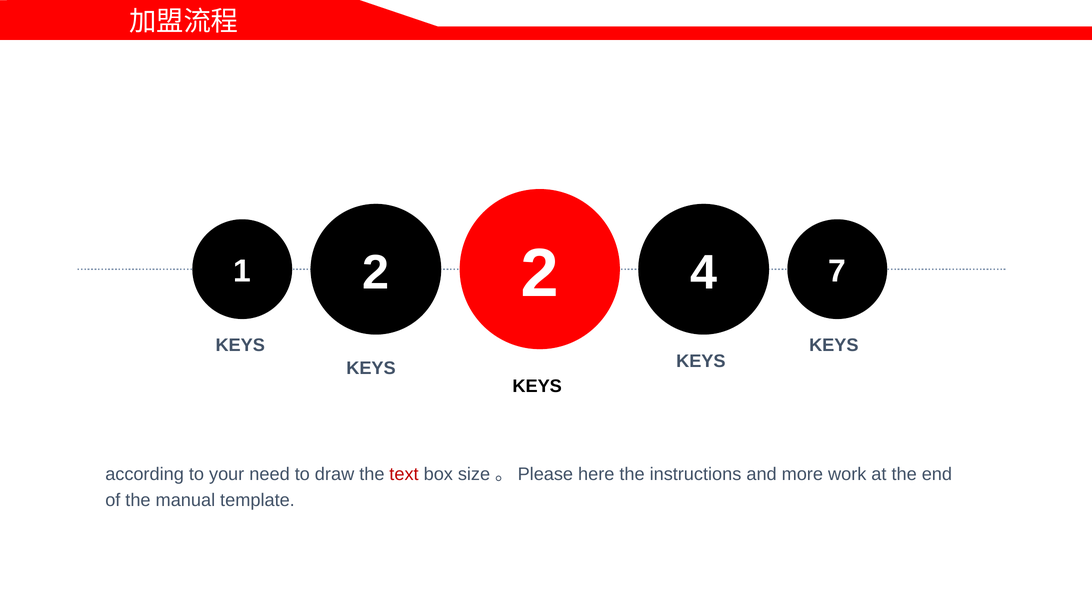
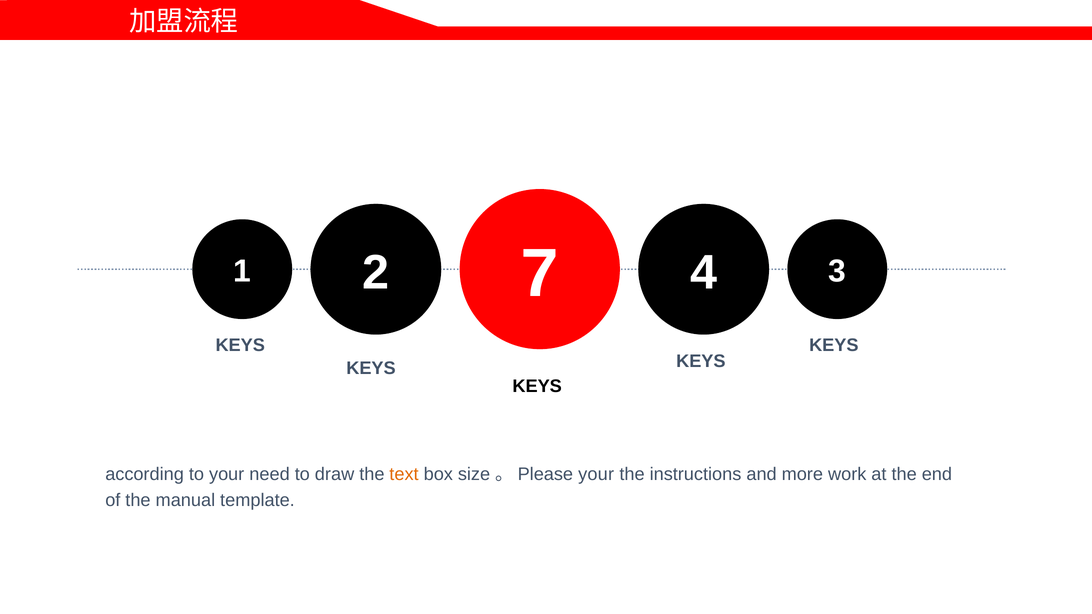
2 2: 2 -> 7
7: 7 -> 3
text colour: red -> orange
here at (596, 474): here -> your
